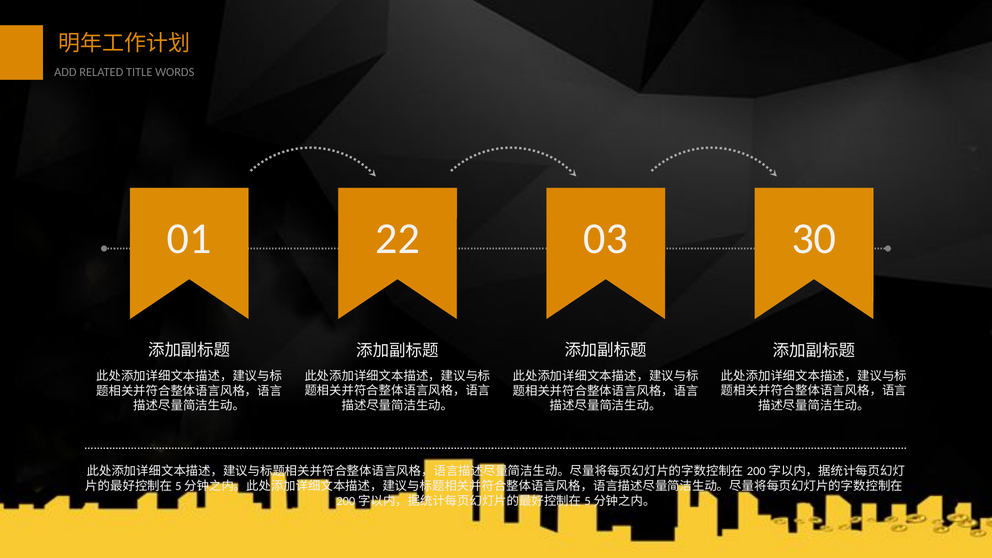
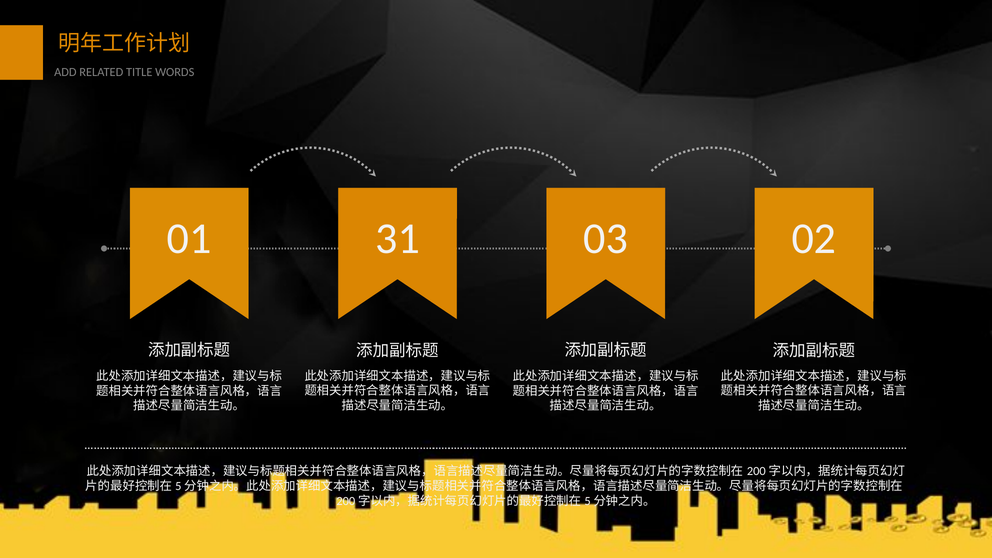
22: 22 -> 31
30: 30 -> 02
